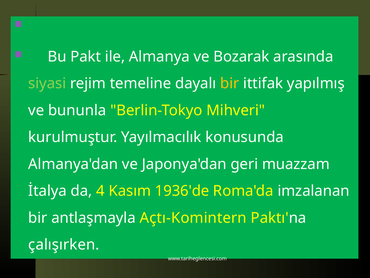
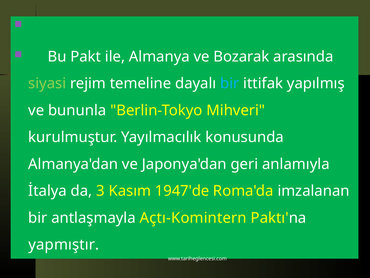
bir at (230, 83) colour: yellow -> light blue
muazzam: muazzam -> anlamıyla
4: 4 -> 3
1936'de: 1936'de -> 1947'de
çalışırken: çalışırken -> yapmıştır
